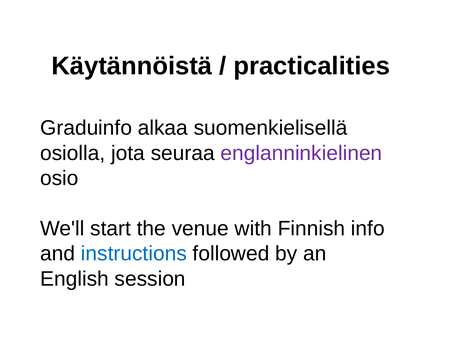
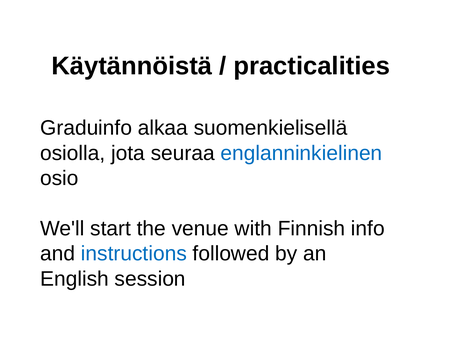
englanninkielinen colour: purple -> blue
